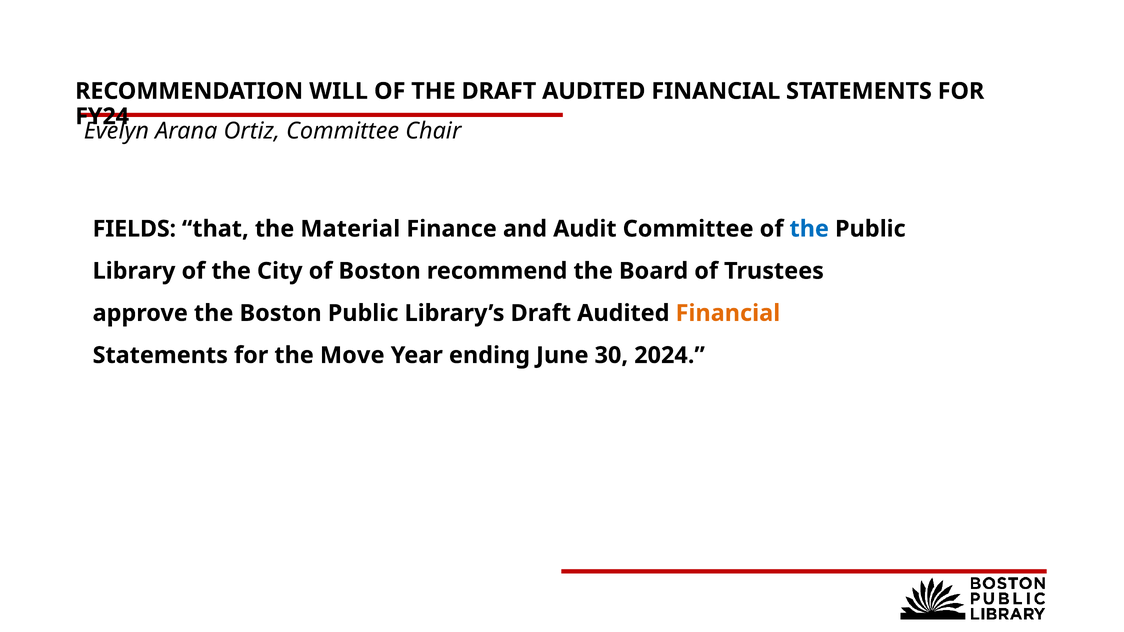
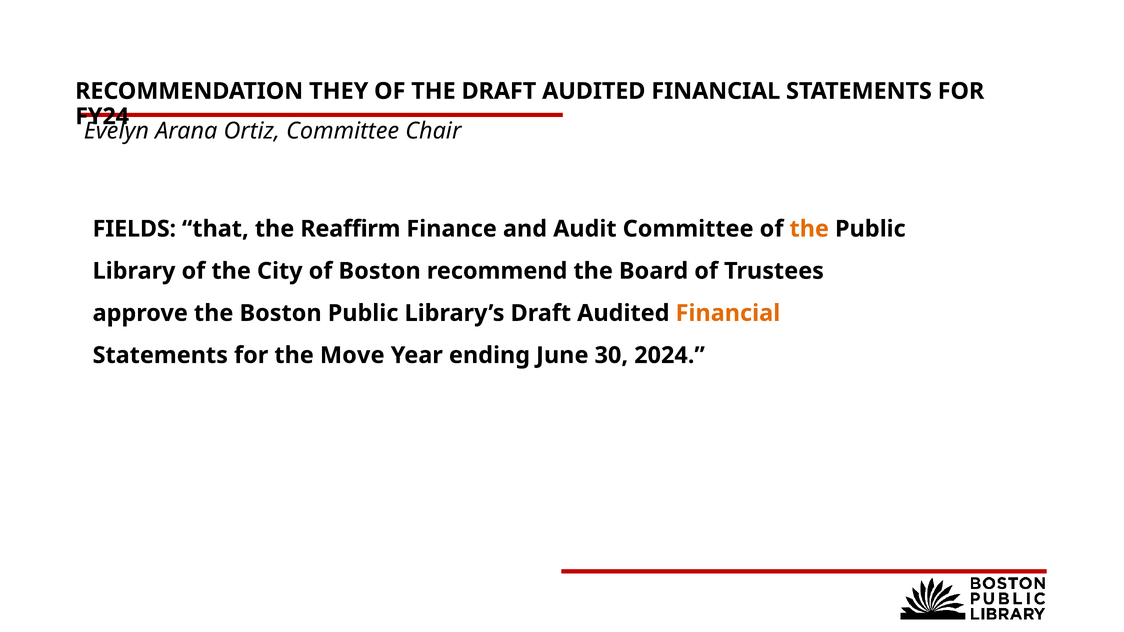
WILL: WILL -> THEY
Material: Material -> Reaffirm
the at (809, 229) colour: blue -> orange
